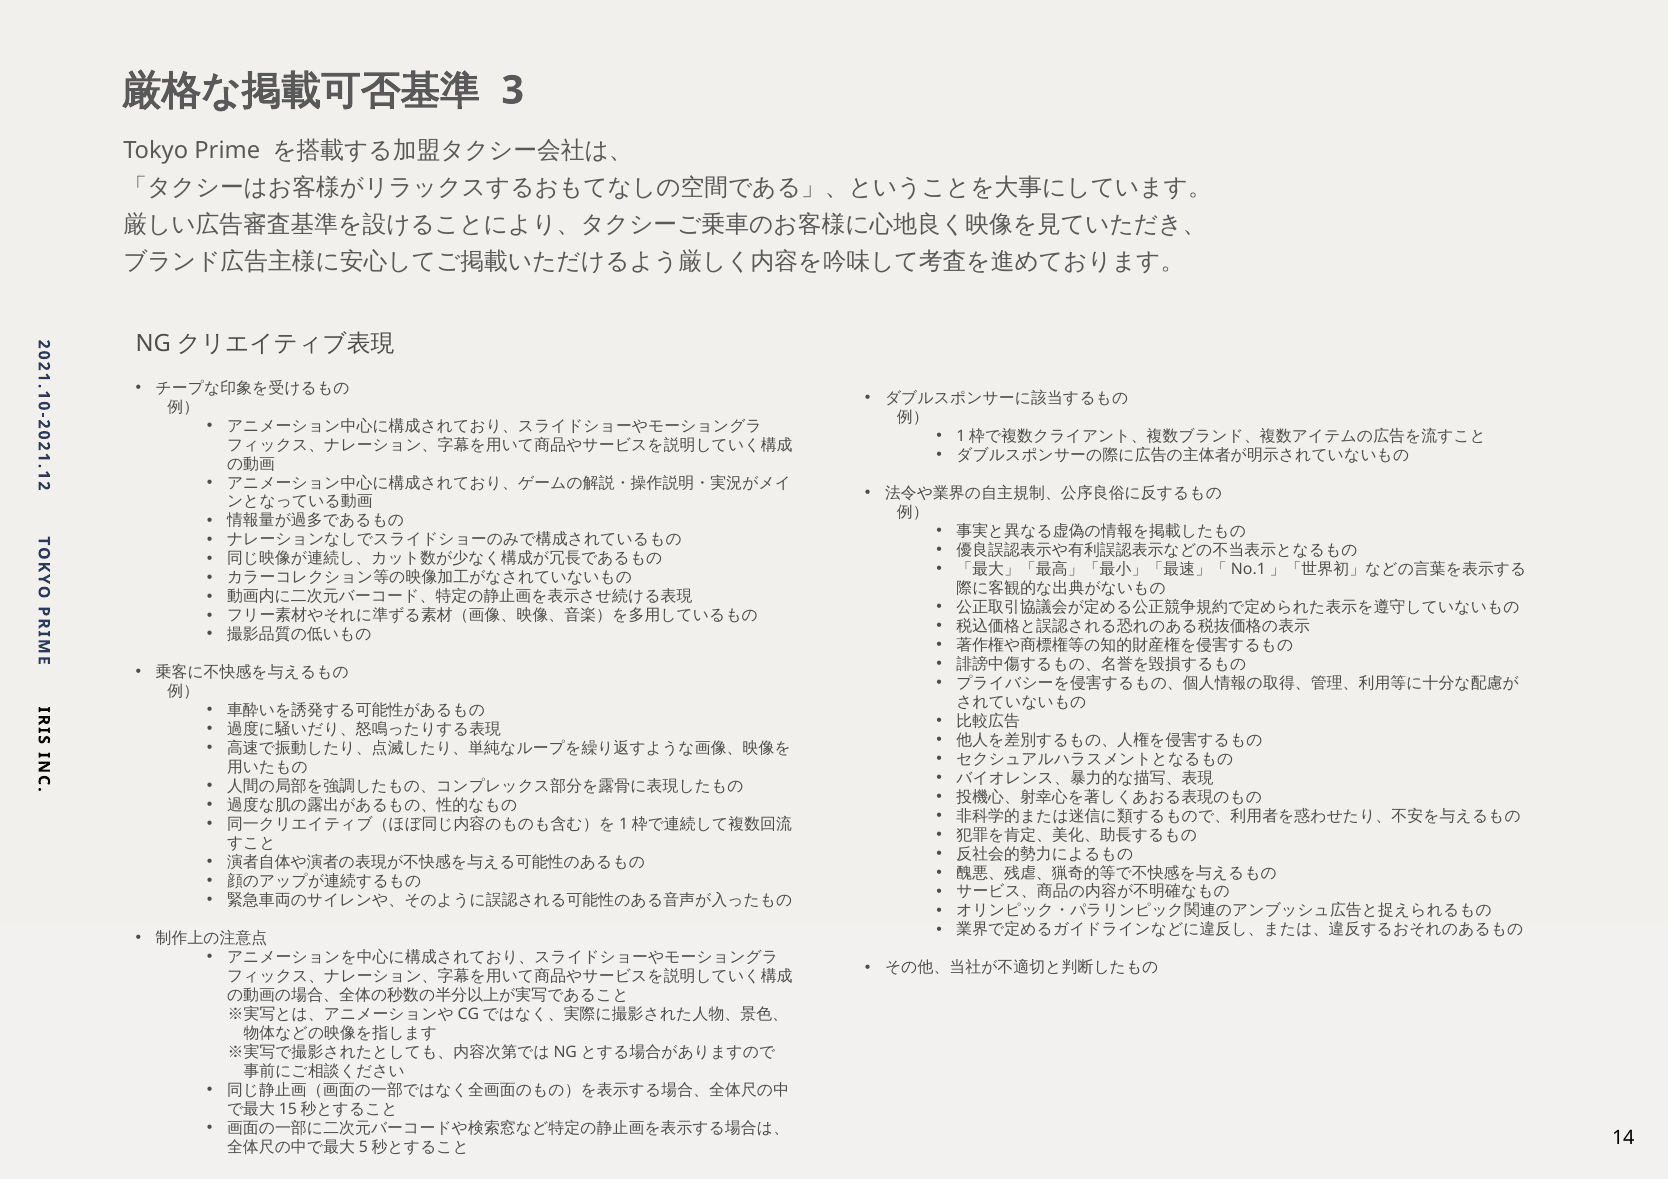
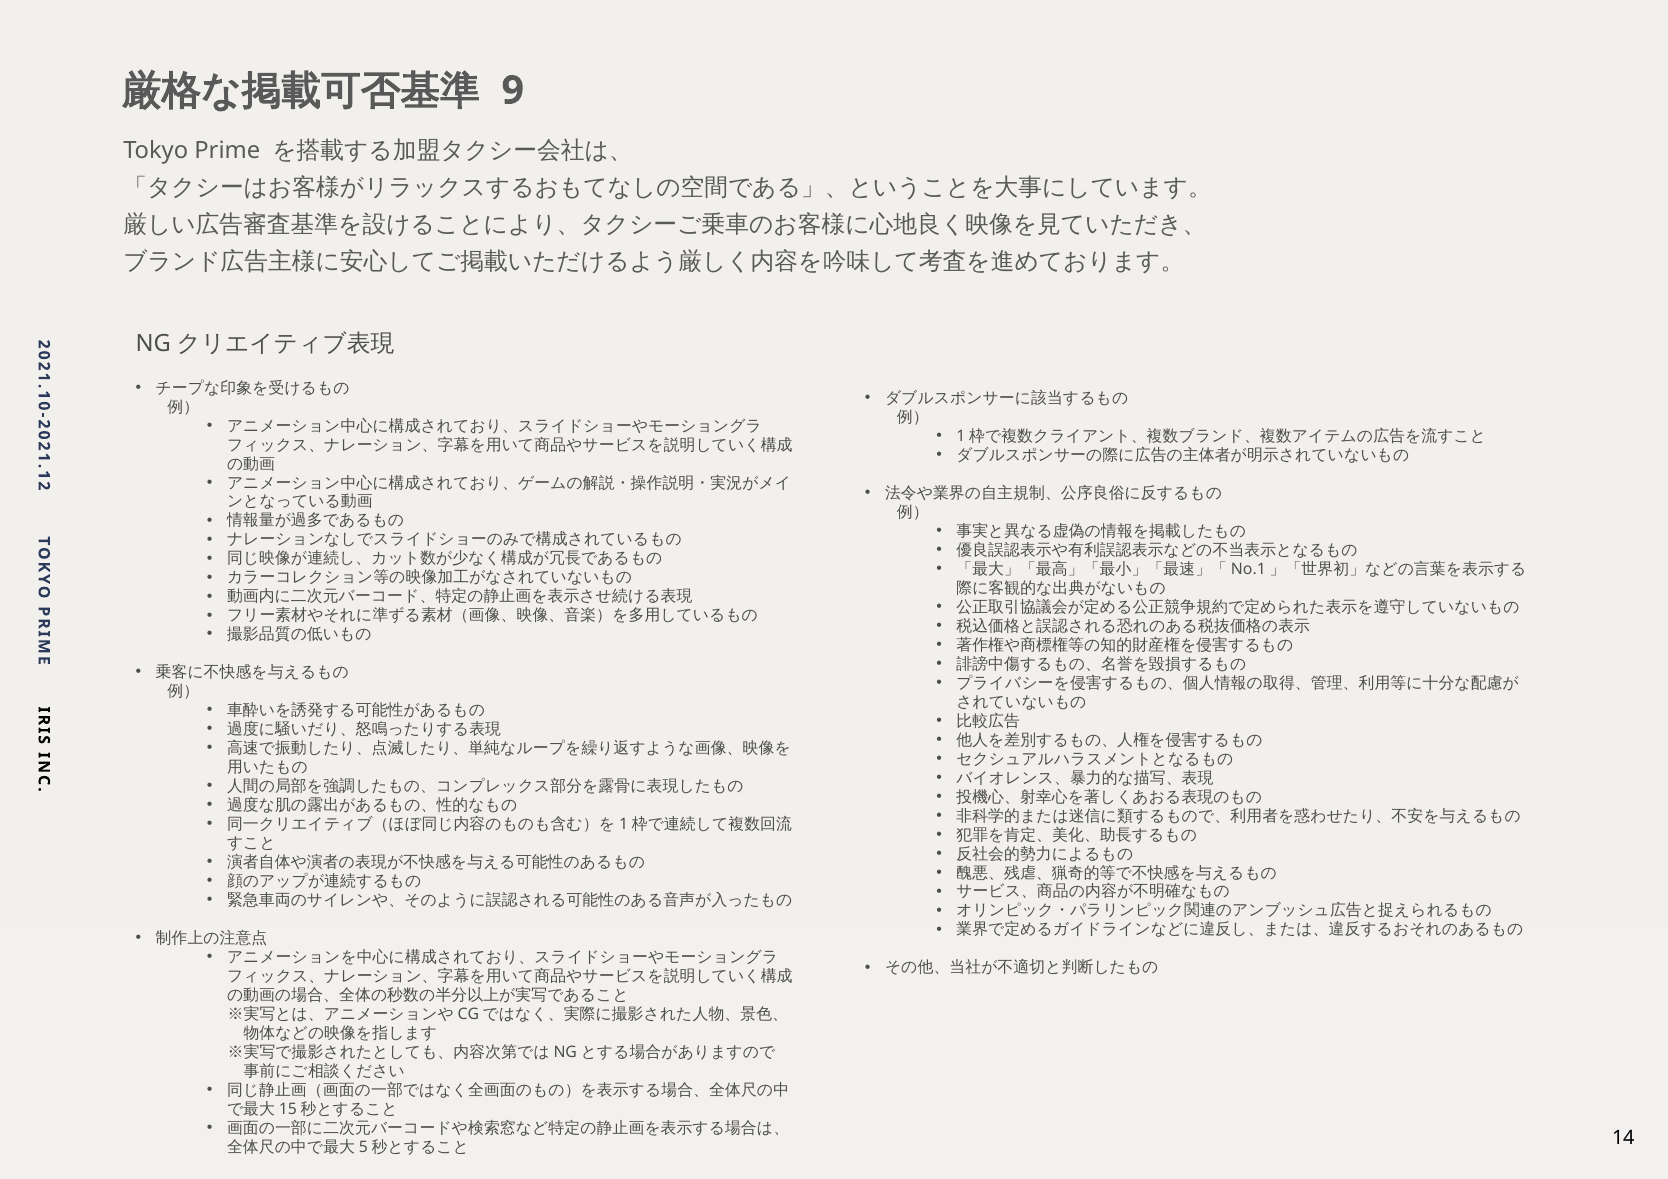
3: 3 -> 9
